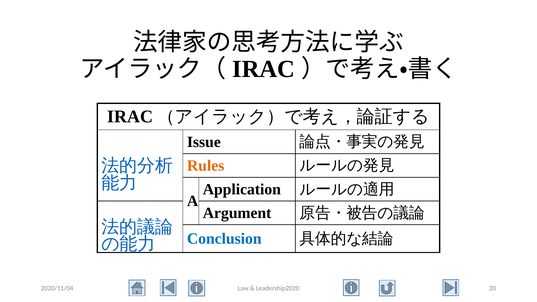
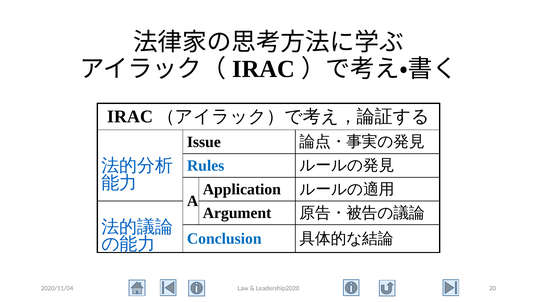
Rules colour: orange -> blue
